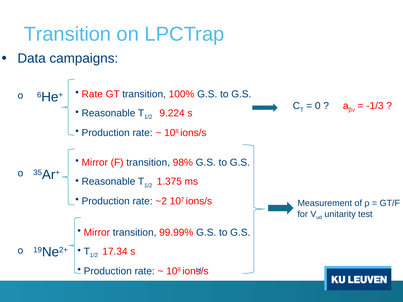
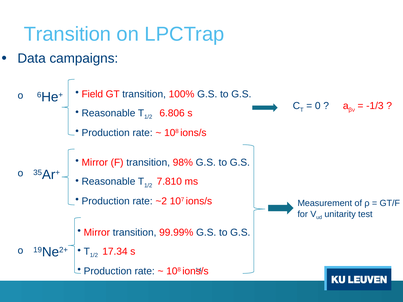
Rate at (92, 94): Rate -> Field
9.224: 9.224 -> 6.806
1.375: 1.375 -> 7.810
